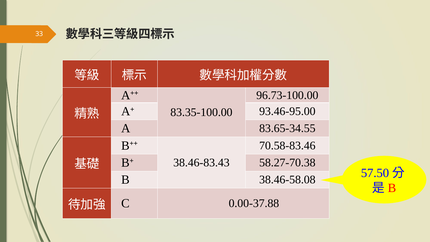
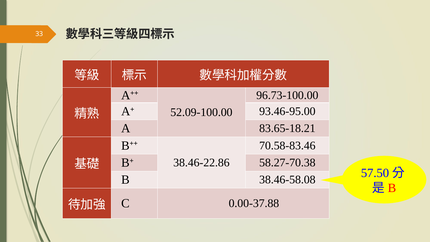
83.35-100.00: 83.35-100.00 -> 52.09-100.00
83.65-34.55: 83.65-34.55 -> 83.65-18.21
38.46-83.43: 38.46-83.43 -> 38.46-22.86
